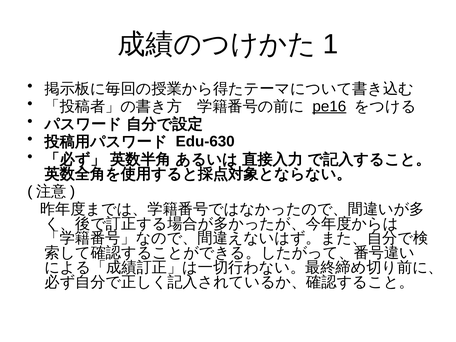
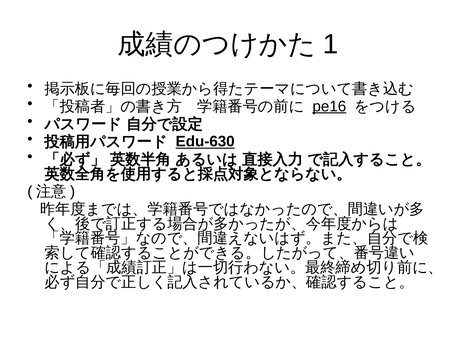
Edu-630 underline: none -> present
